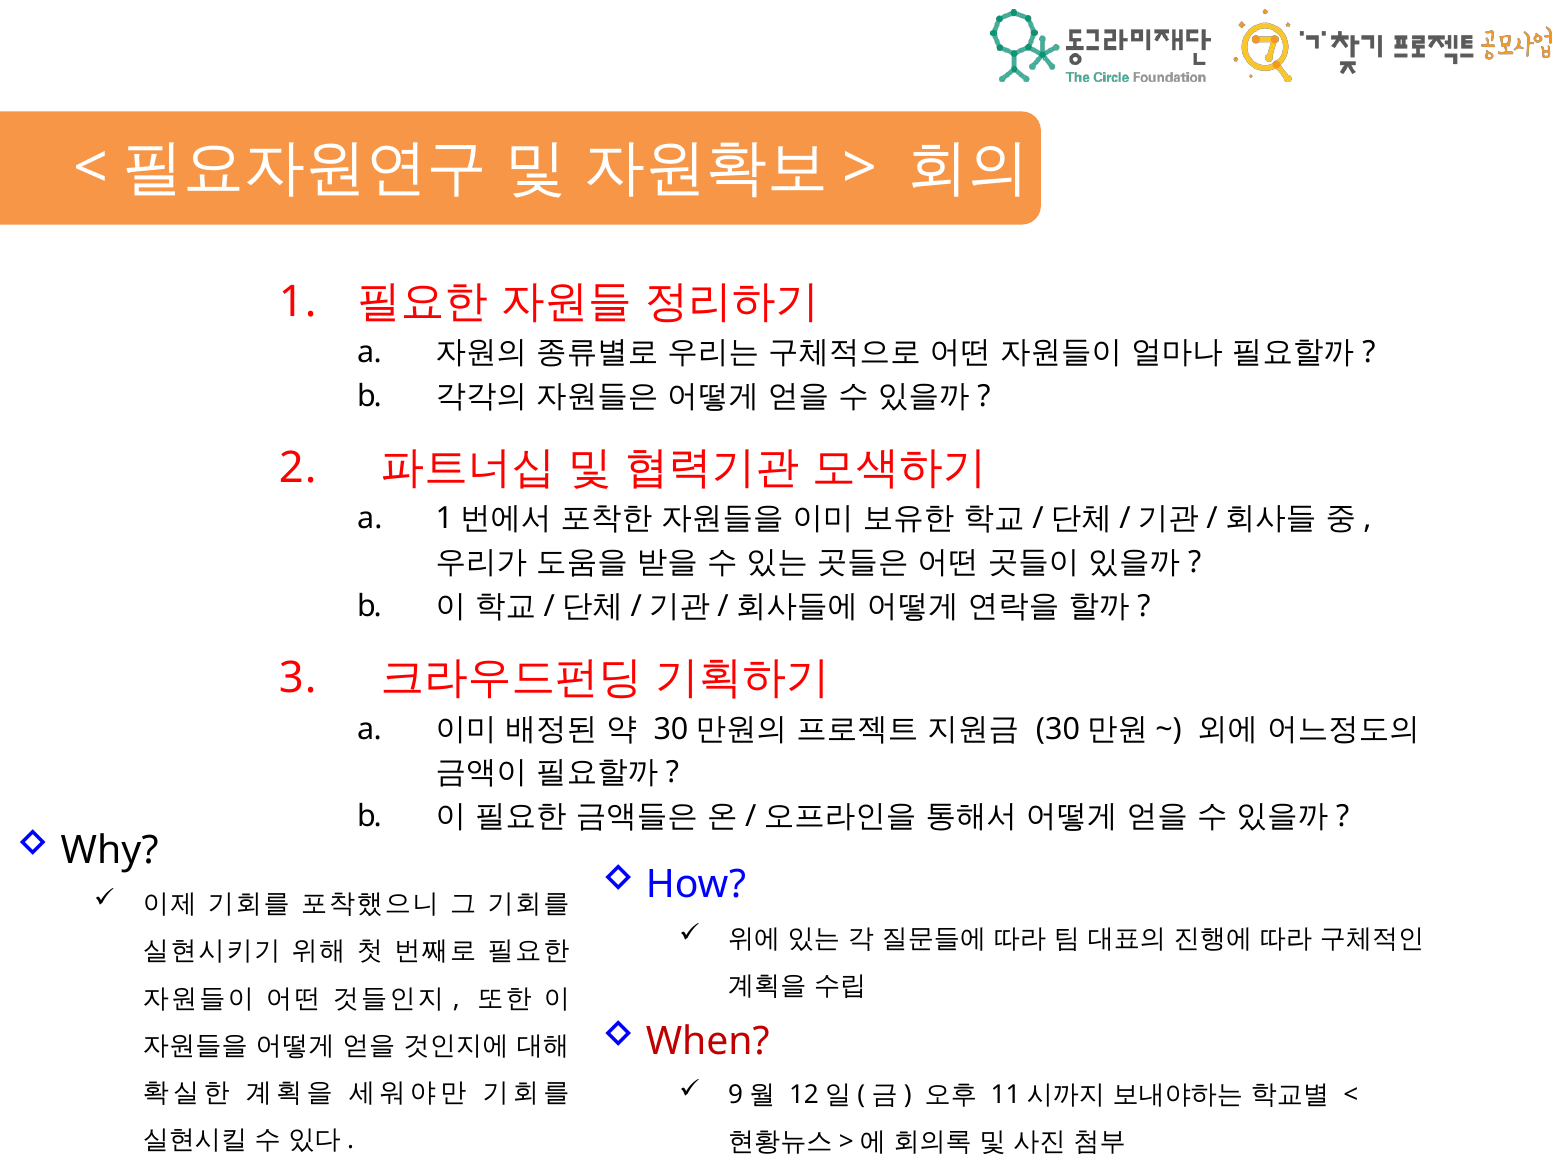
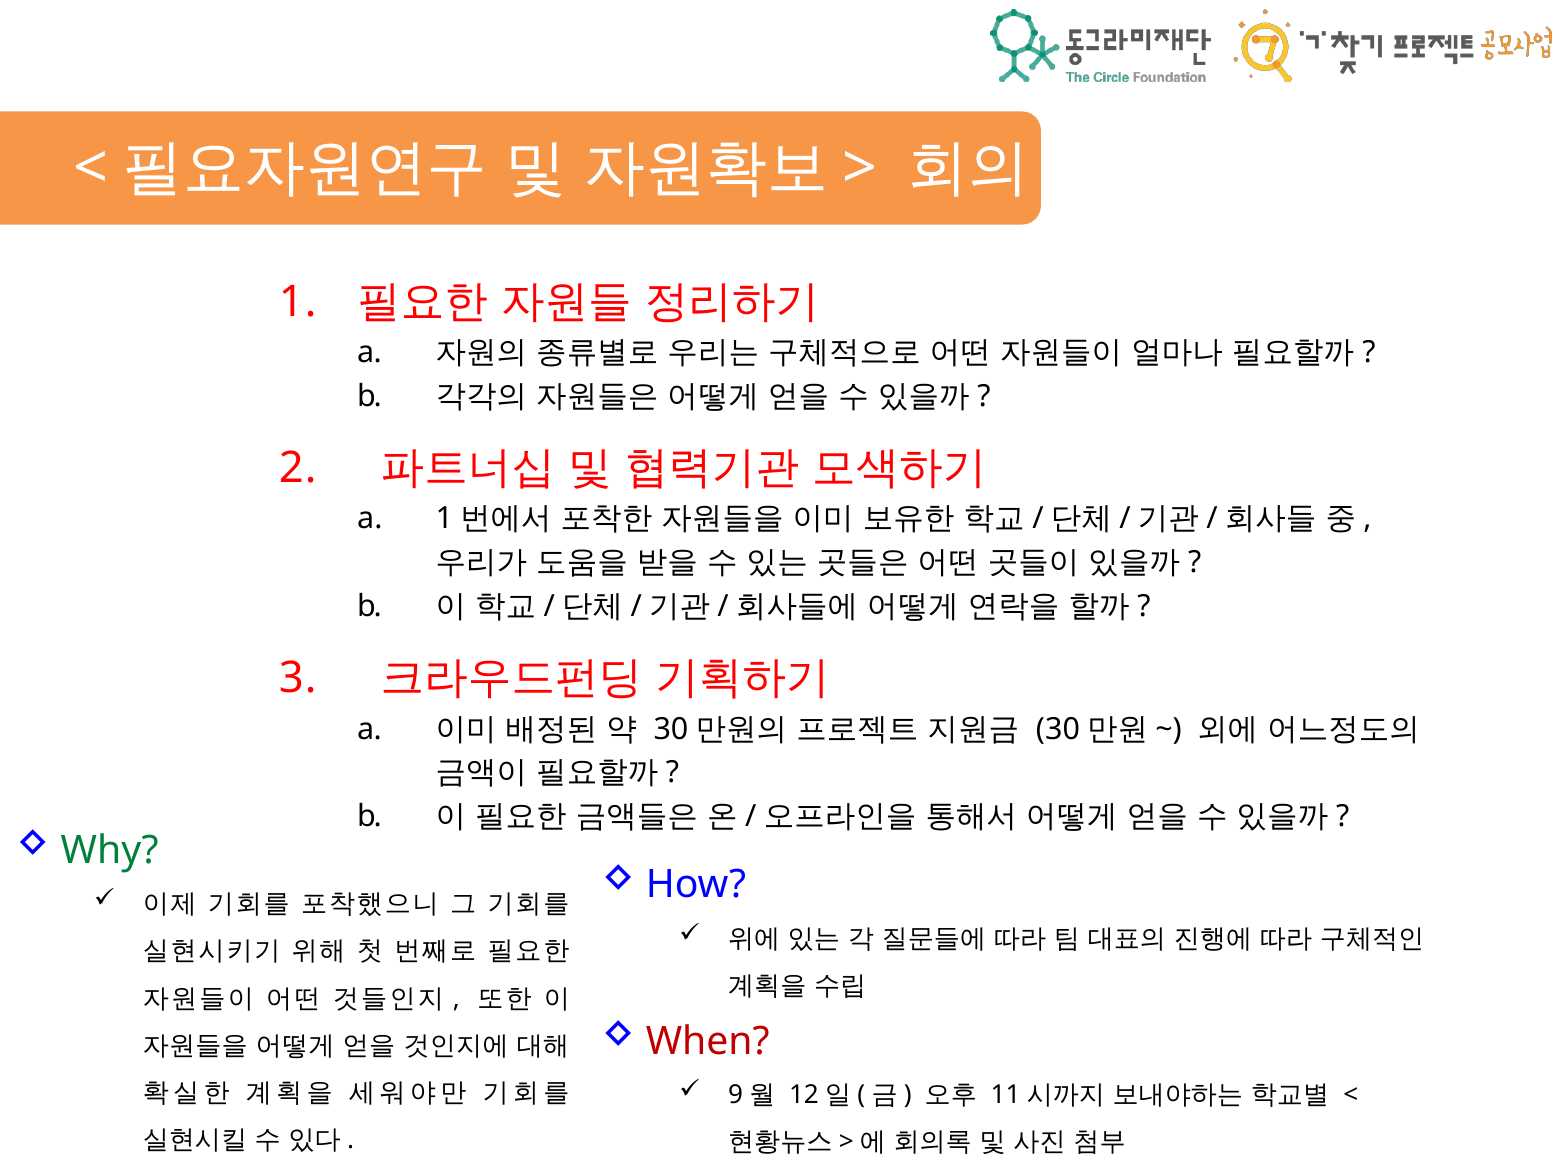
Why colour: black -> green
